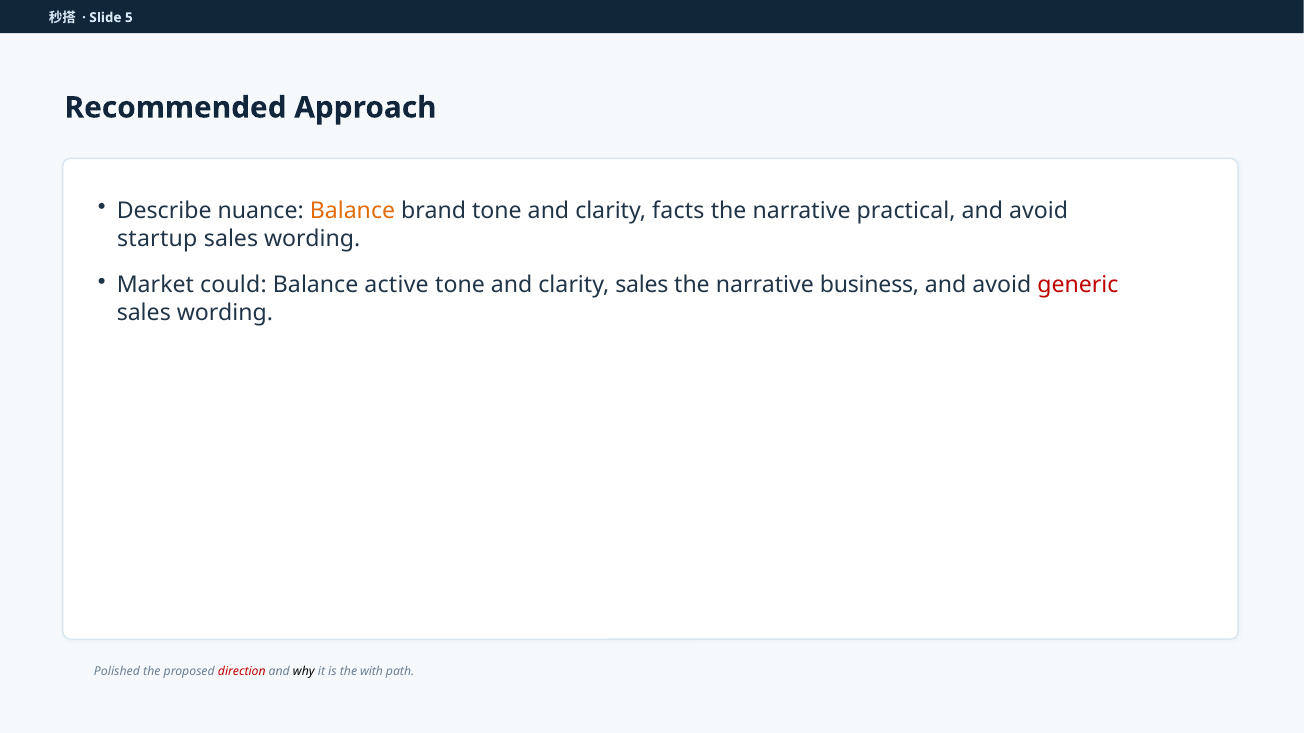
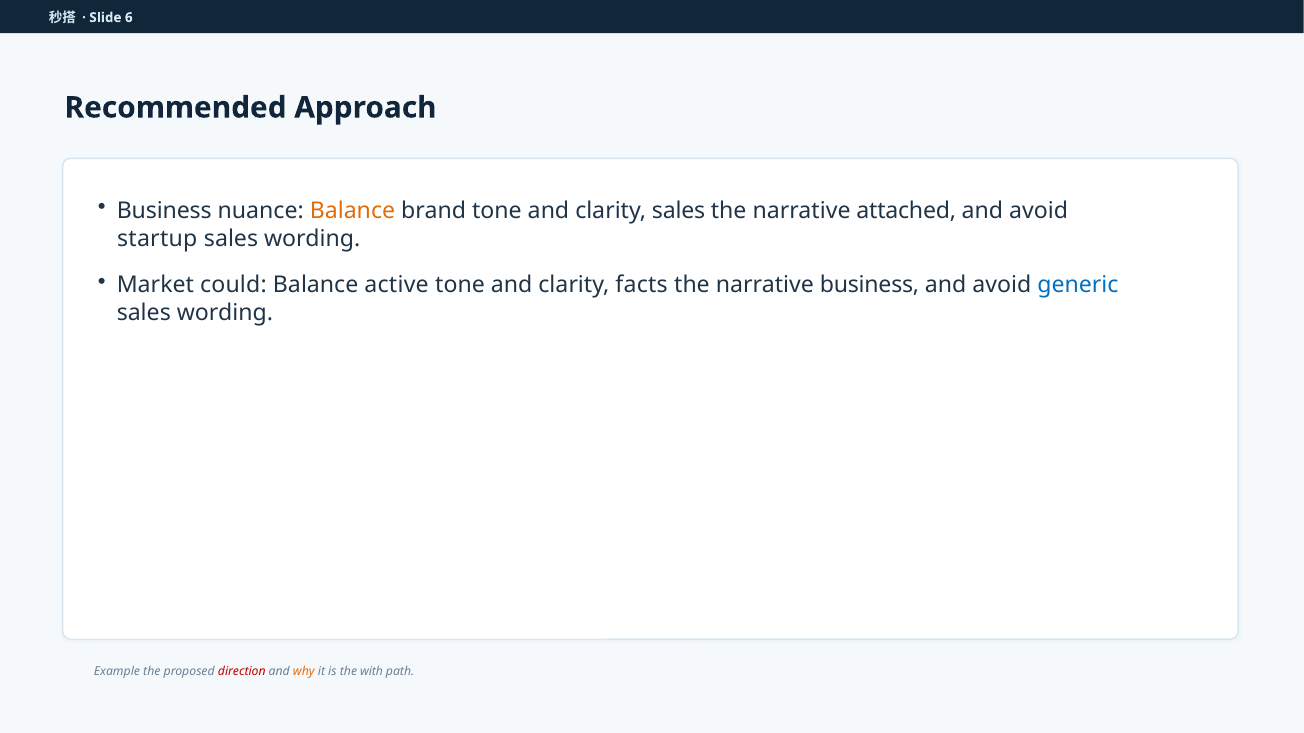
5: 5 -> 6
Describe at (164, 211): Describe -> Business
clarity facts: facts -> sales
practical: practical -> attached
clarity sales: sales -> facts
generic colour: red -> blue
Polished: Polished -> Example
why colour: black -> orange
